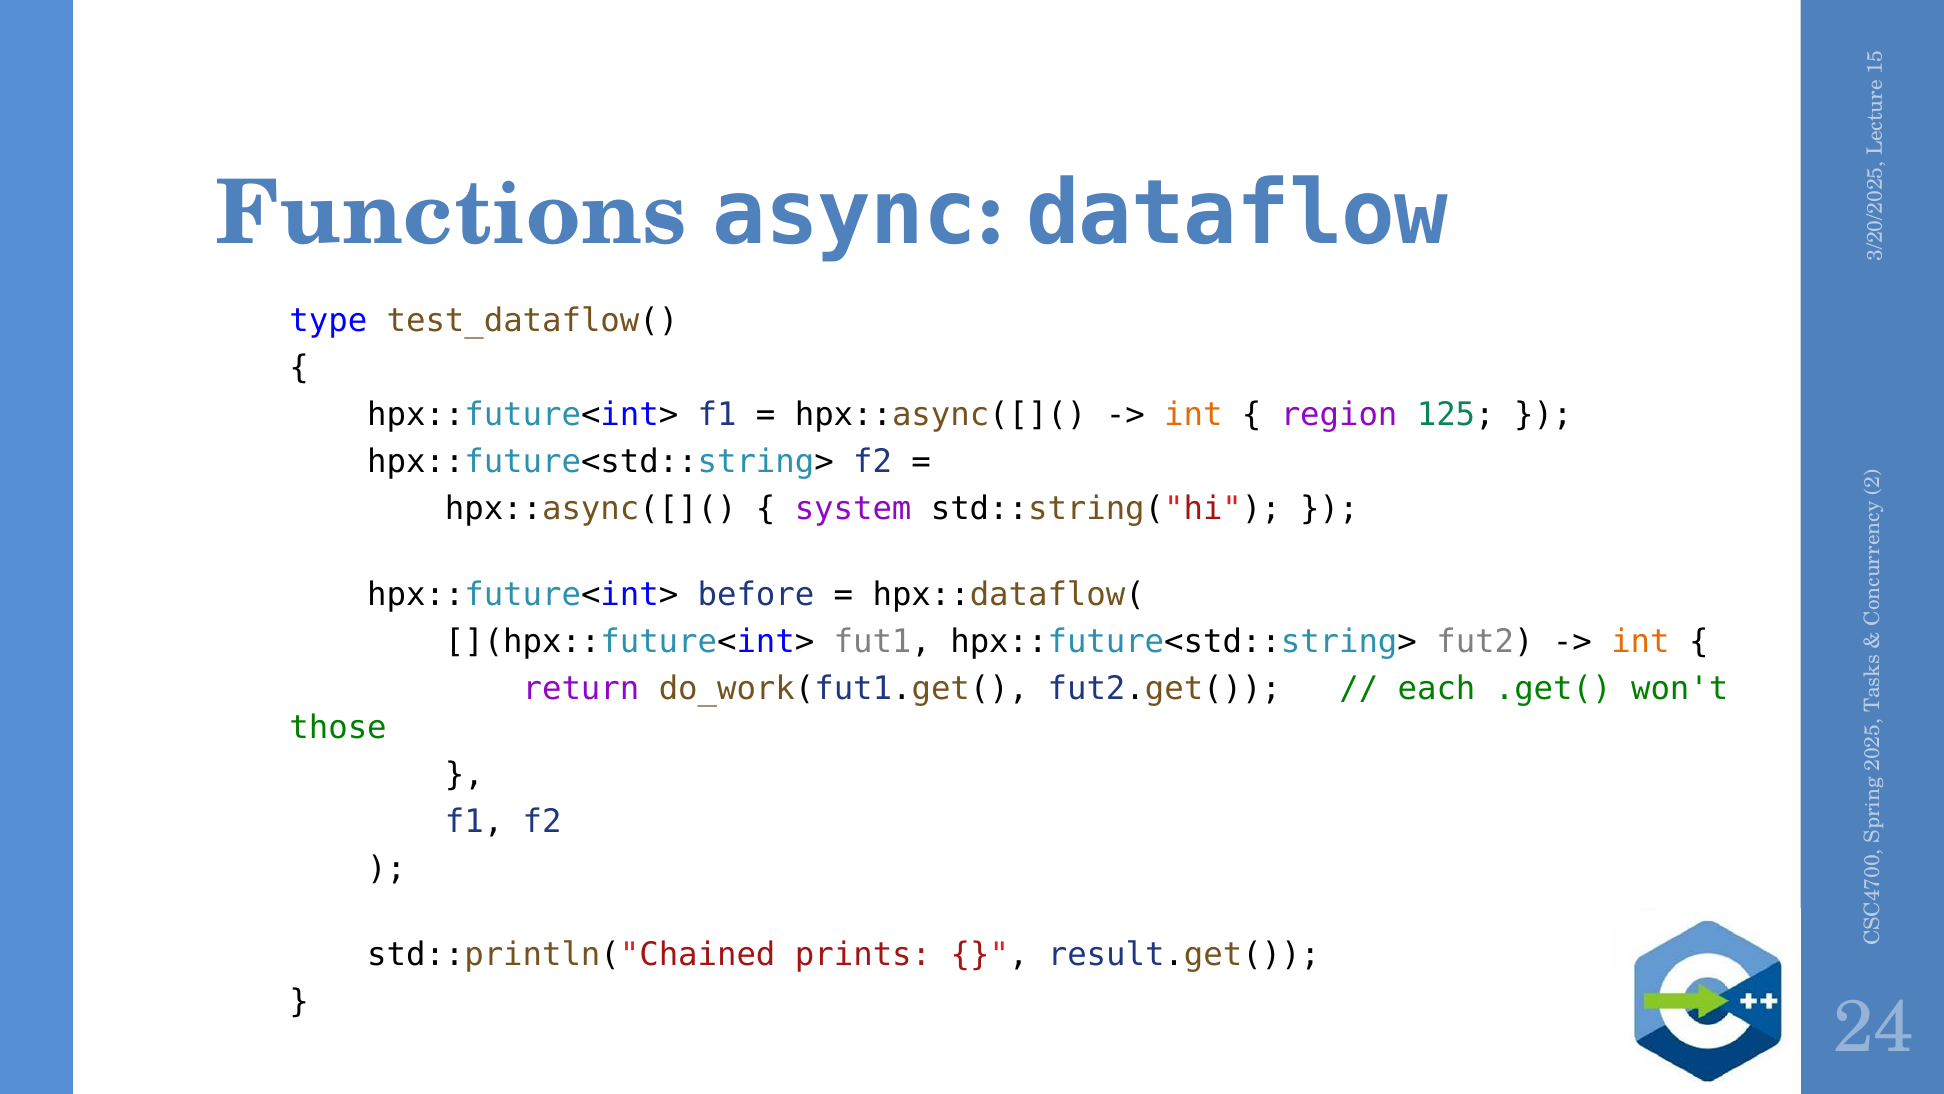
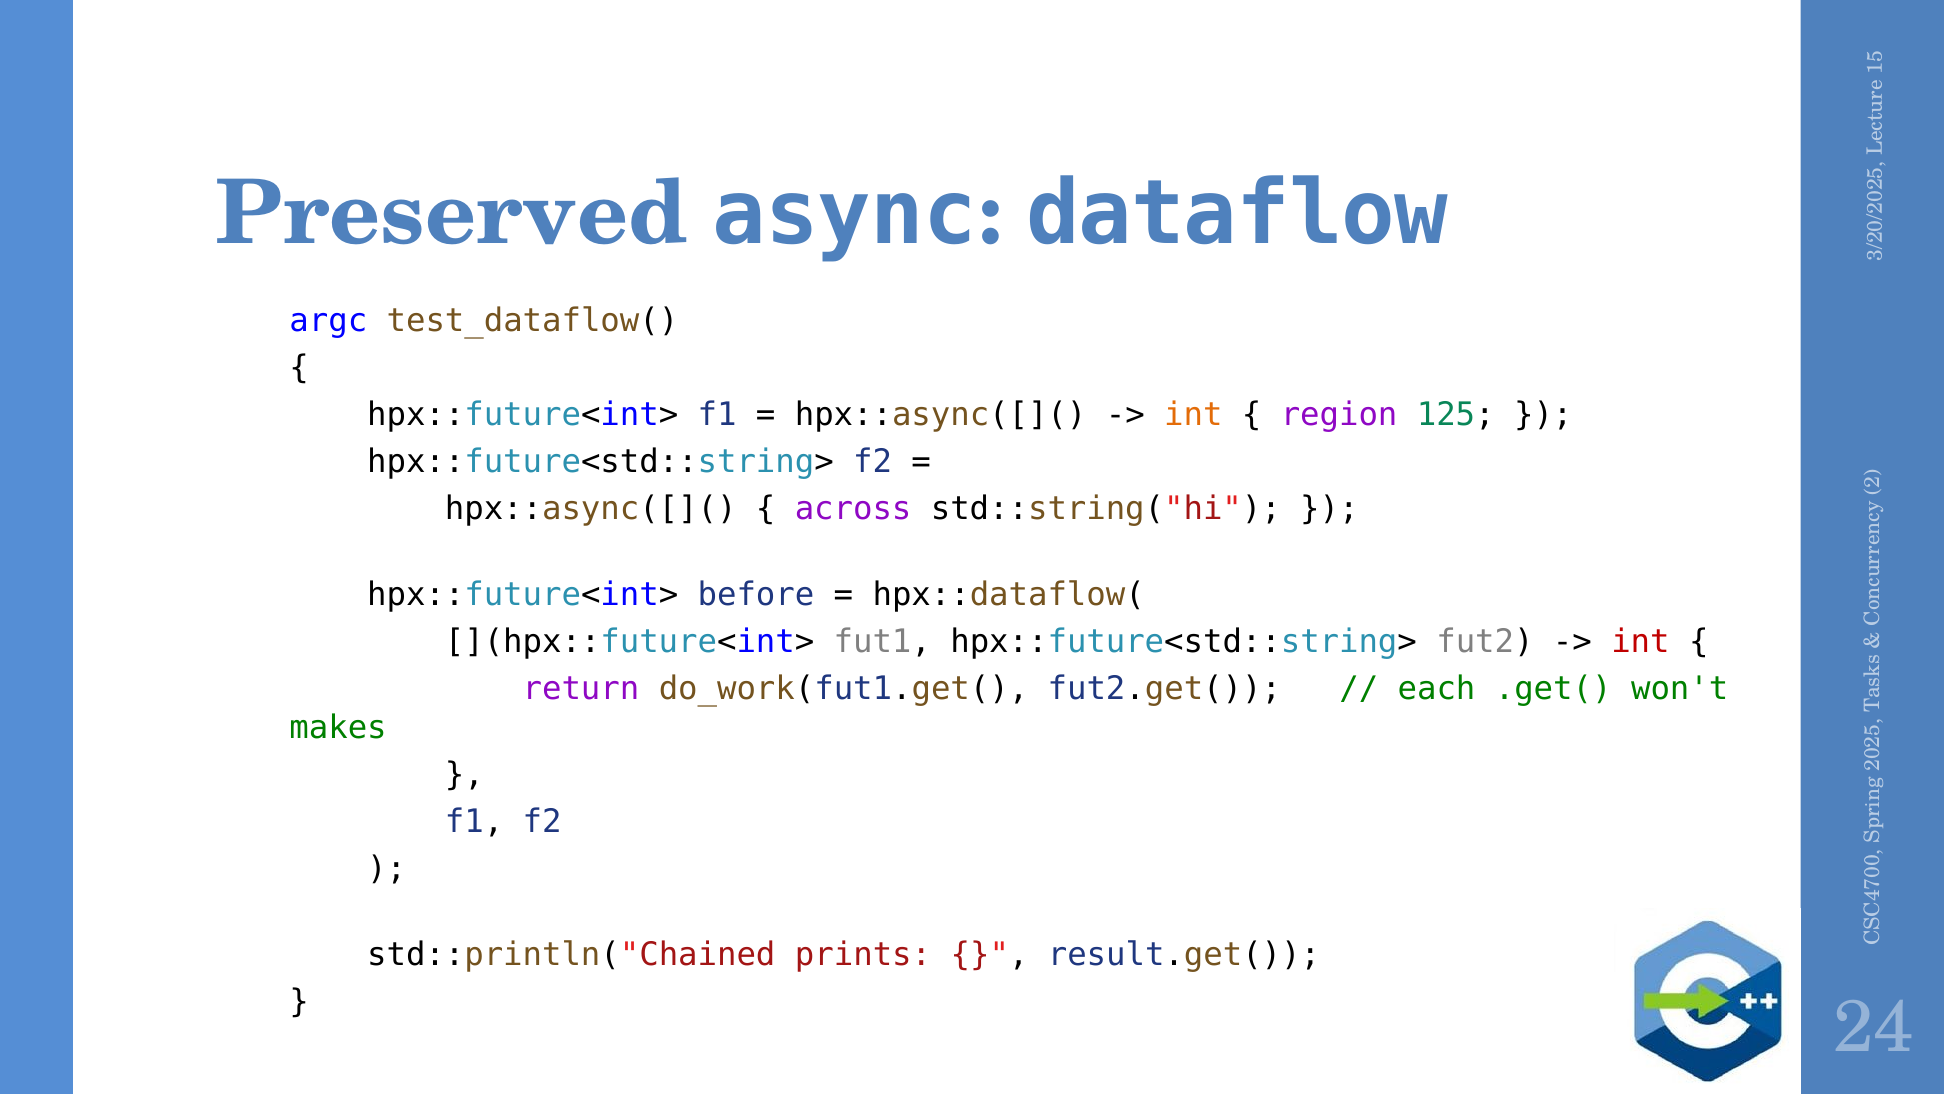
Functions: Functions -> Preserved
type: type -> argc
system: system -> across
int at (1640, 642) colour: orange -> red
those: those -> makes
